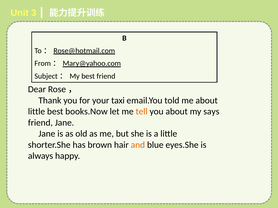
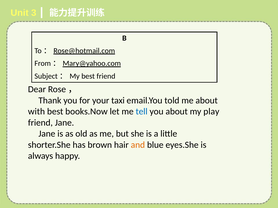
little at (37, 112): little -> with
tell colour: orange -> blue
says: says -> play
